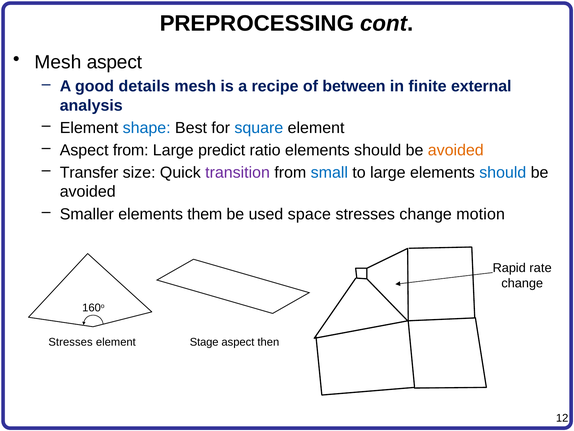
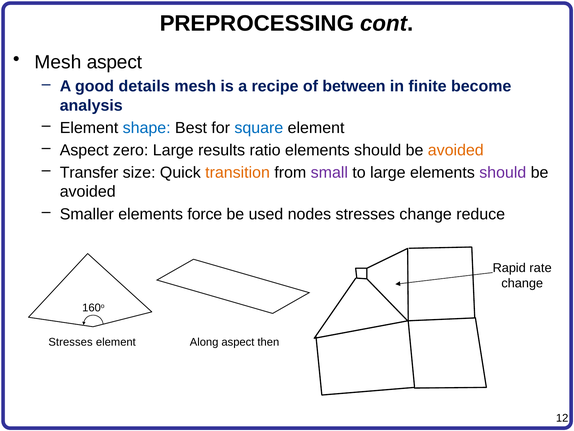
external: external -> become
Aspect from: from -> zero
predict: predict -> results
transition colour: purple -> orange
small colour: blue -> purple
should at (503, 172) colour: blue -> purple
them: them -> force
space: space -> nodes
motion: motion -> reduce
Stage: Stage -> Along
